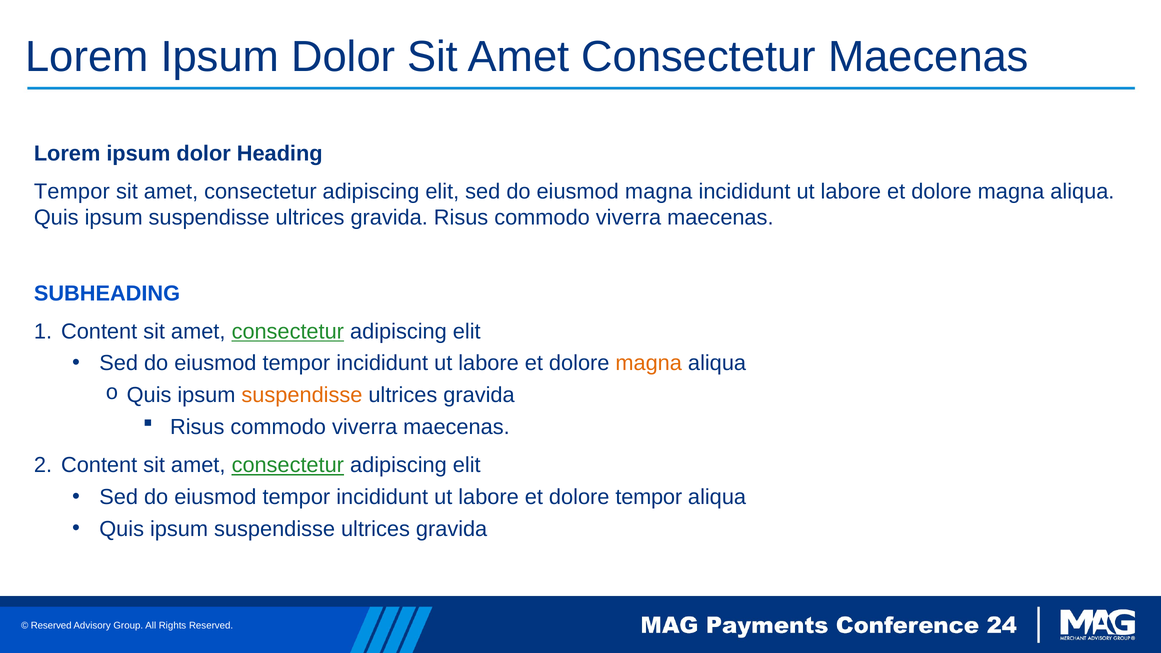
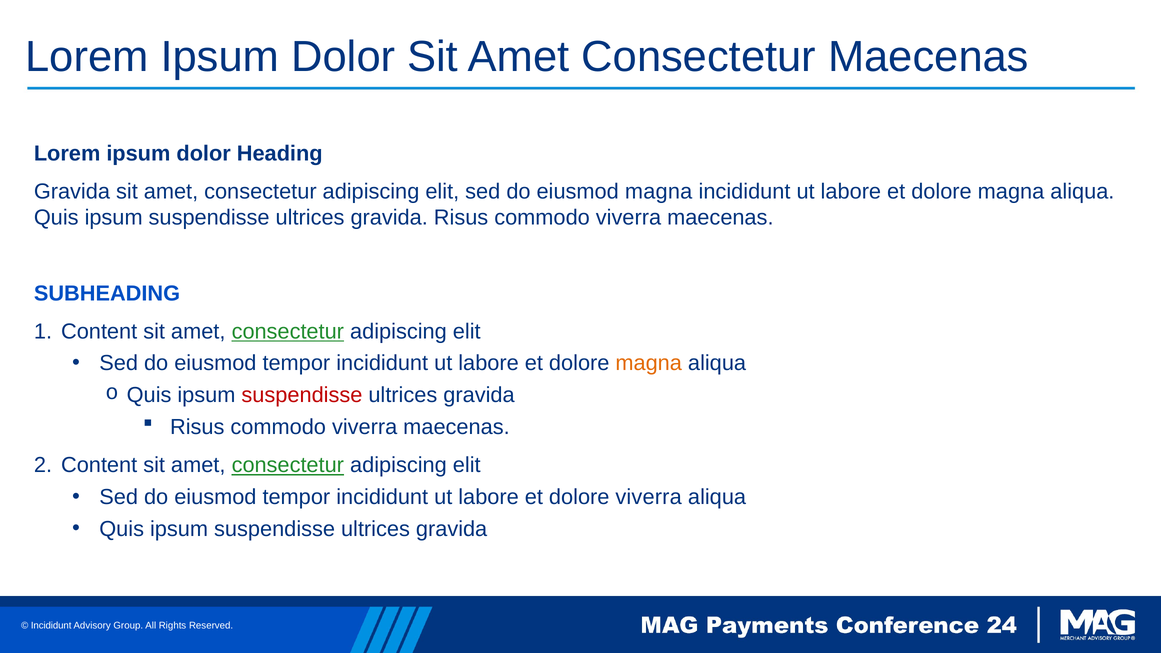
Tempor at (72, 192): Tempor -> Gravida
suspendisse at (302, 395) colour: orange -> red
dolore tempor: tempor -> viverra
Reserved at (51, 626): Reserved -> Incididunt
